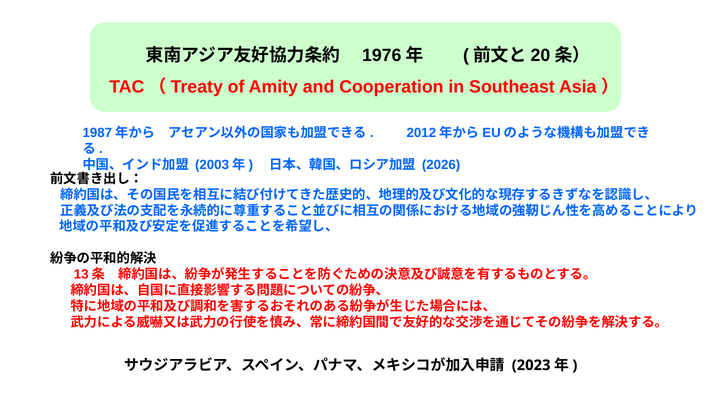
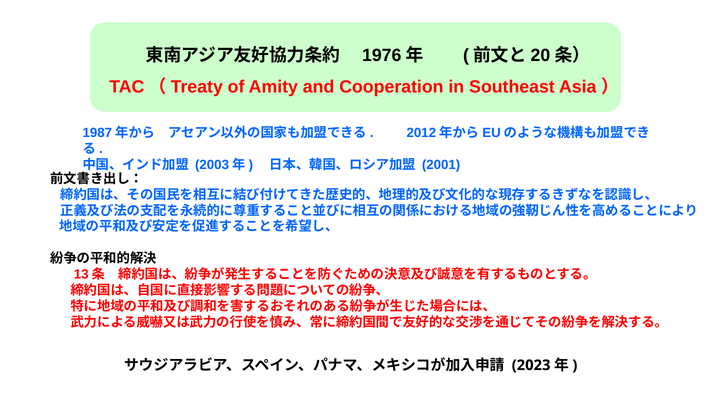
2026: 2026 -> 2001
